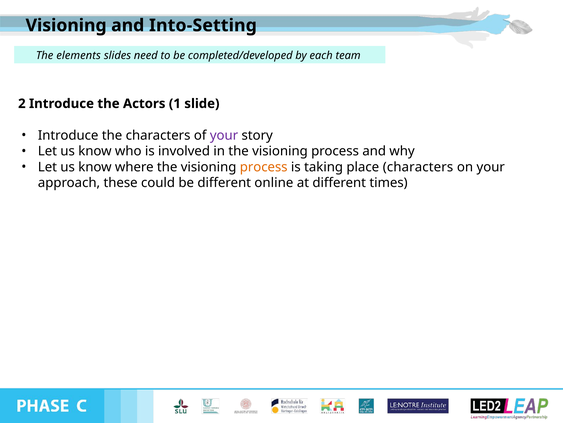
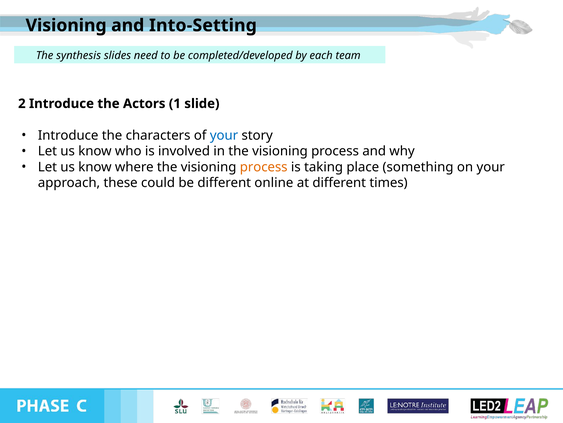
elements: elements -> synthesis
your at (224, 135) colour: purple -> blue
place characters: characters -> something
